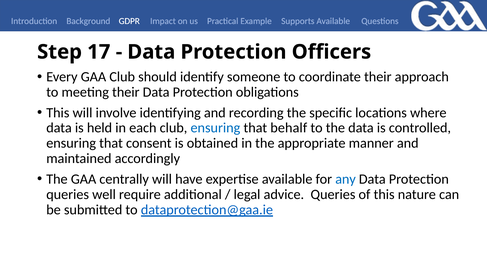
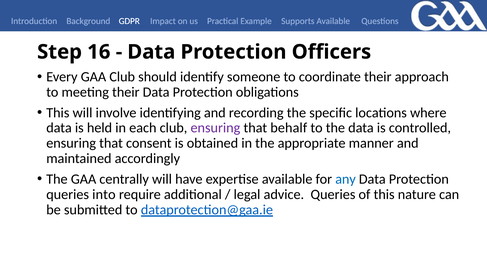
17: 17 -> 16
ensuring at (215, 128) colour: blue -> purple
well: well -> into
